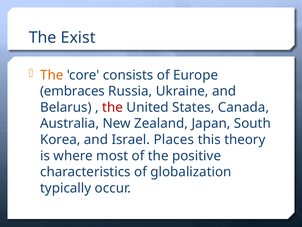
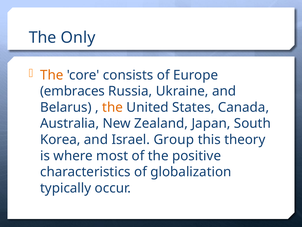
Exist: Exist -> Only
the at (113, 107) colour: red -> orange
Places: Places -> Group
